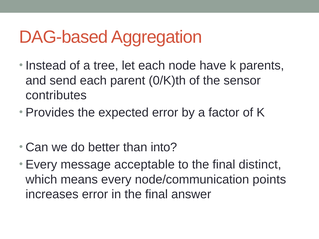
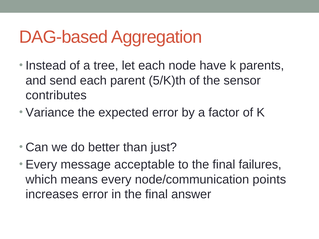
0/K)th: 0/K)th -> 5/K)th
Provides: Provides -> Variance
into: into -> just
distinct: distinct -> failures
